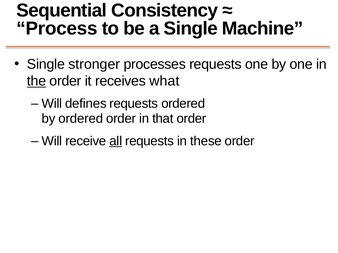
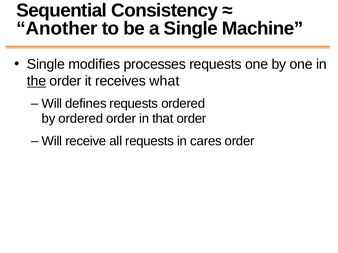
Process: Process -> Another
stronger: stronger -> modifies
all underline: present -> none
these: these -> cares
